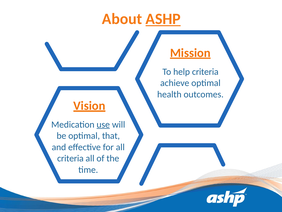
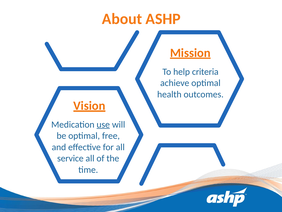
ASHP underline: present -> none
that: that -> free
criteria at (70, 158): criteria -> service
